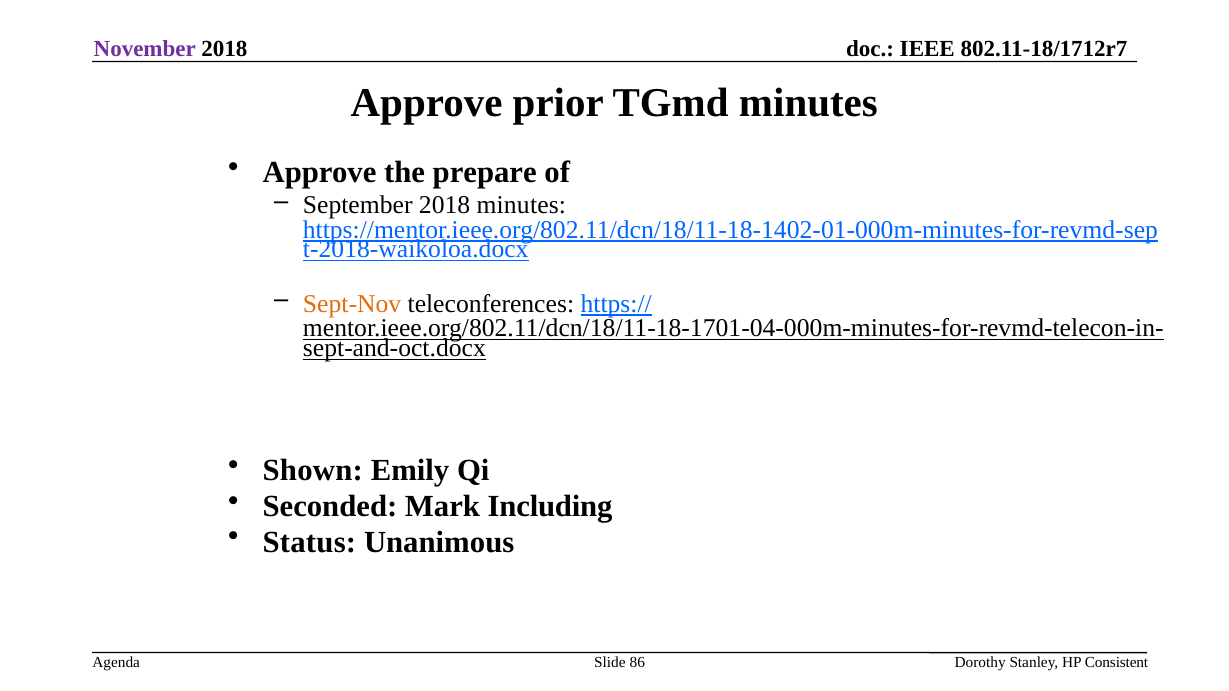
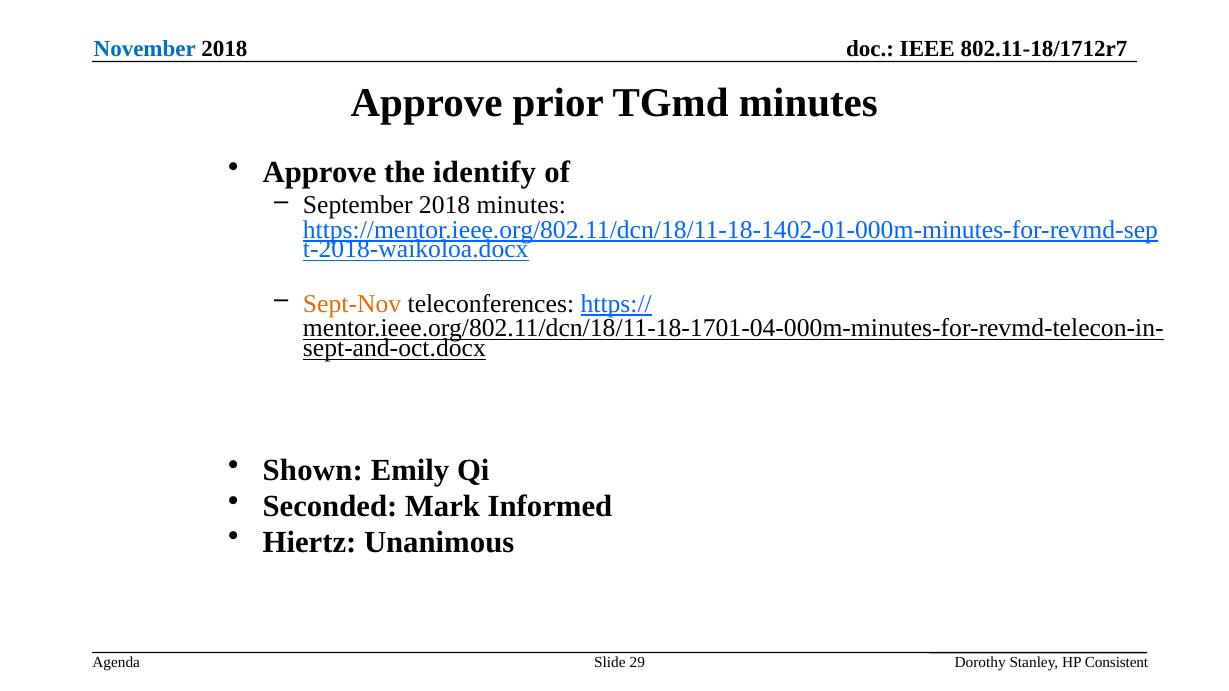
November colour: purple -> blue
prepare: prepare -> identify
Including: Including -> Informed
Status: Status -> Hiertz
86: 86 -> 29
